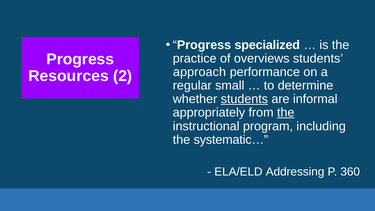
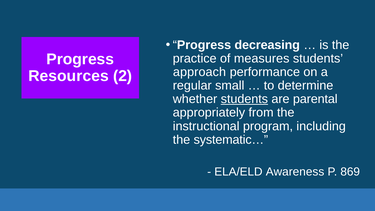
specialized: specialized -> decreasing
overviews: overviews -> measures
informal: informal -> parental
the at (286, 113) underline: present -> none
Addressing: Addressing -> Awareness
360: 360 -> 869
